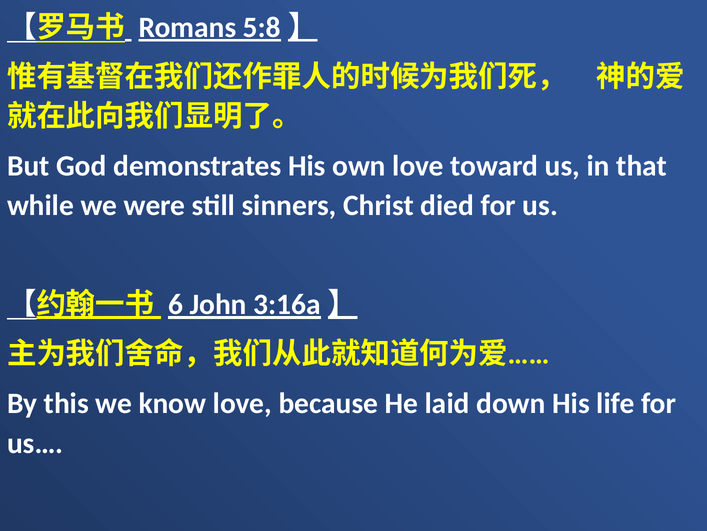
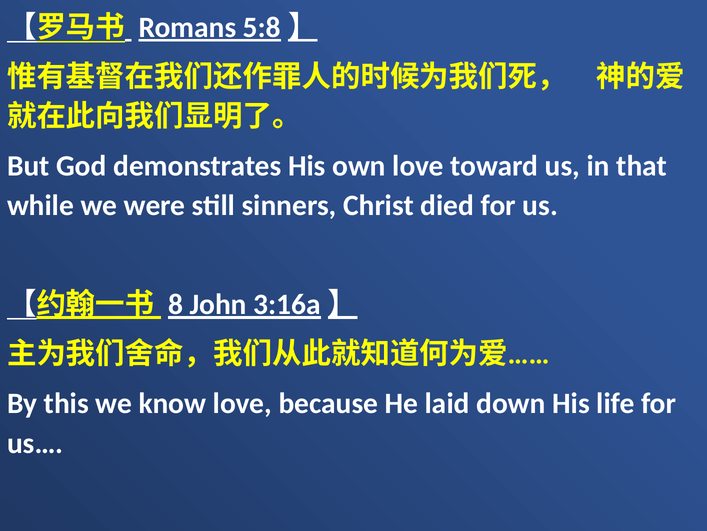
6: 6 -> 8
